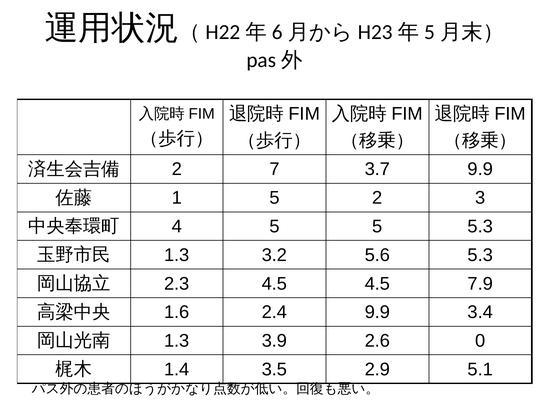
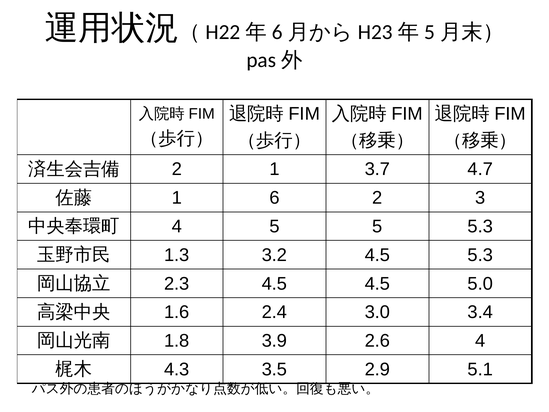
2 7: 7 -> 1
3.7 9.9: 9.9 -> 4.7
1 5: 5 -> 6
3.2 5.6: 5.6 -> 4.5
7.9: 7.9 -> 5.0
2.4 9.9: 9.9 -> 3.0
1.3 at (177, 341): 1.3 -> 1.8
2.6 0: 0 -> 4
1.4: 1.4 -> 4.3
